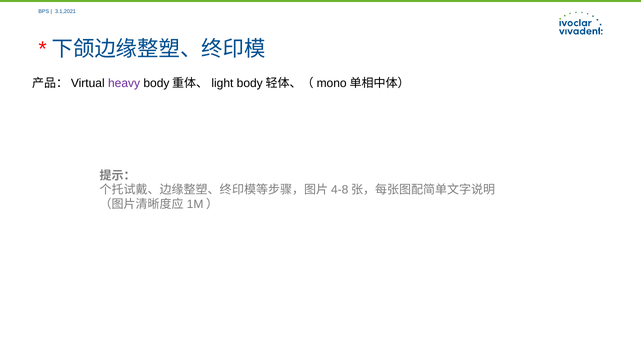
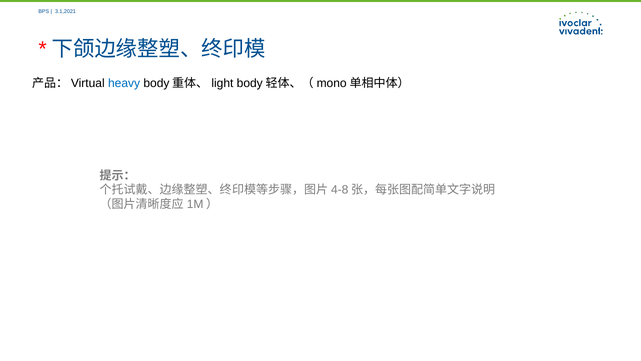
heavy colour: purple -> blue
